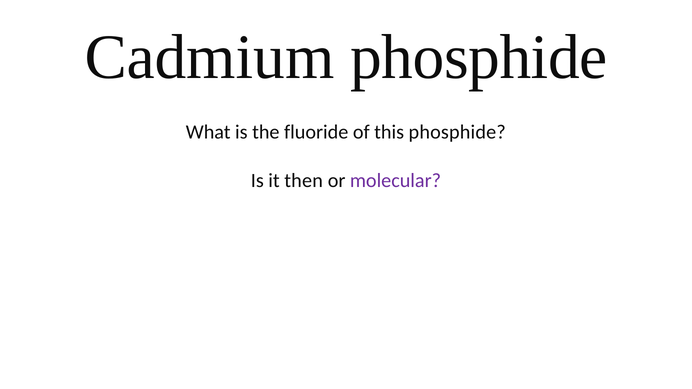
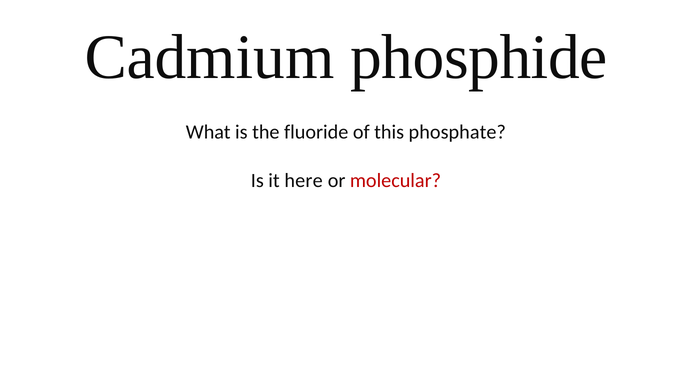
this phosphide: phosphide -> phosphate
then: then -> here
molecular colour: purple -> red
